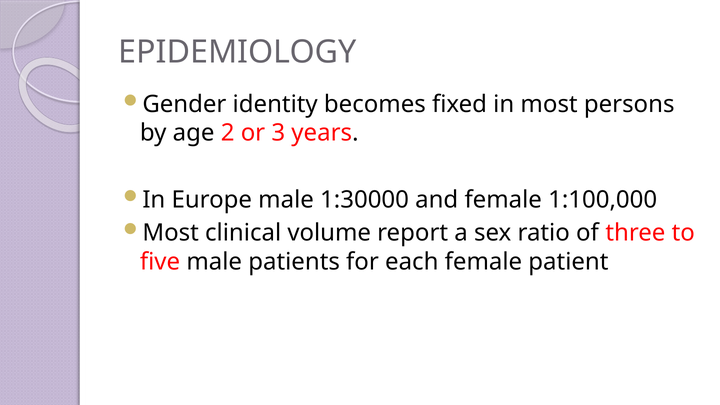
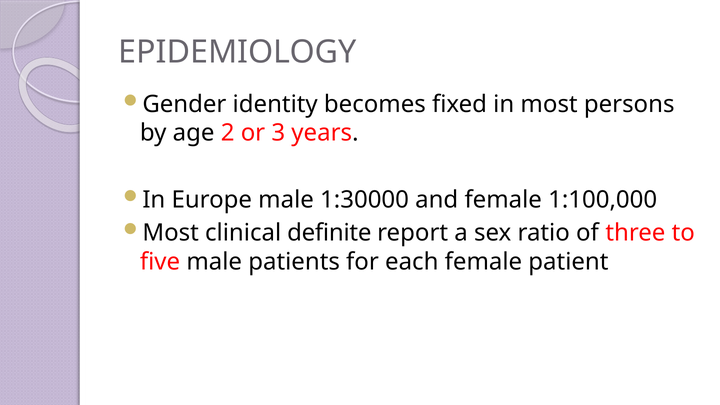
volume: volume -> definite
